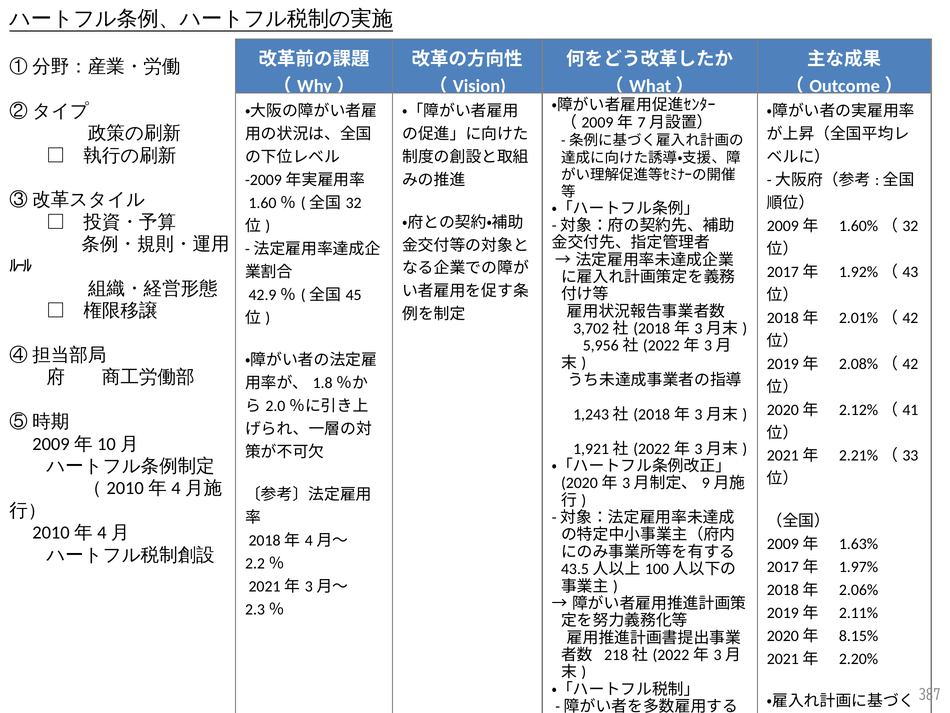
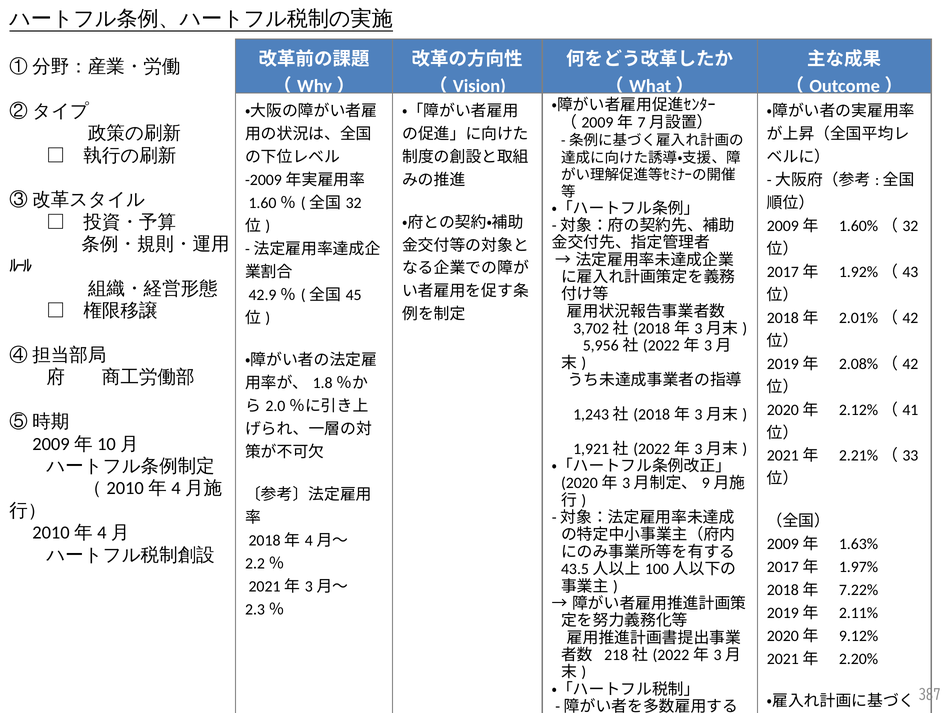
2.06%: 2.06% -> 7.22%
8.15%: 8.15% -> 9.12%
